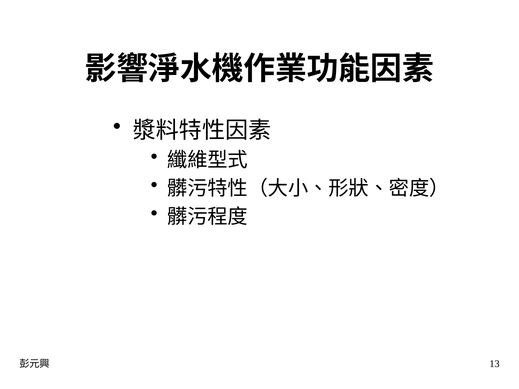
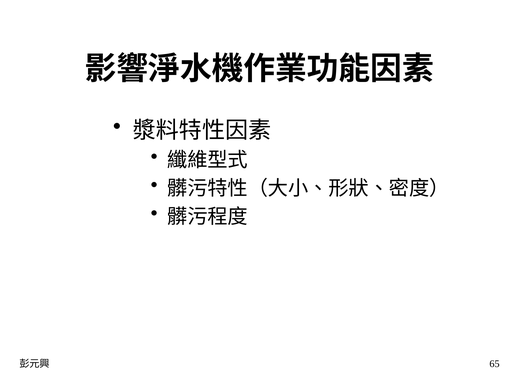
13: 13 -> 65
